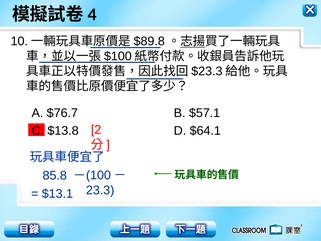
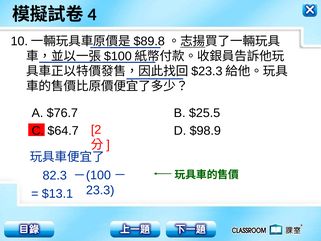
$57.1: $57.1 -> $25.5
$13.8: $13.8 -> $64.7
$64.1: $64.1 -> $98.9
85.8: 85.8 -> 82.3
